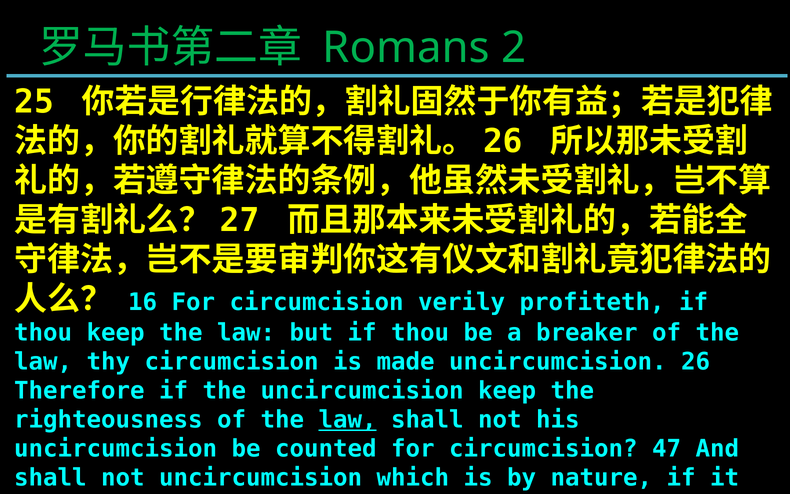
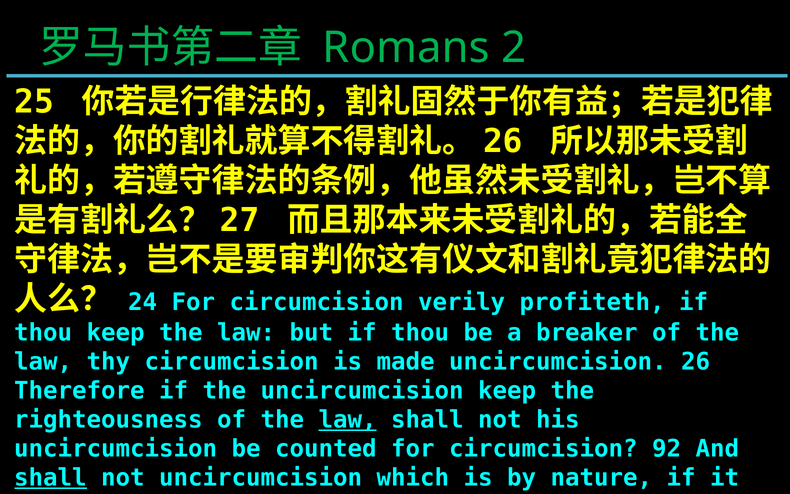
16: 16 -> 24
47: 47 -> 92
shall at (51, 478) underline: none -> present
